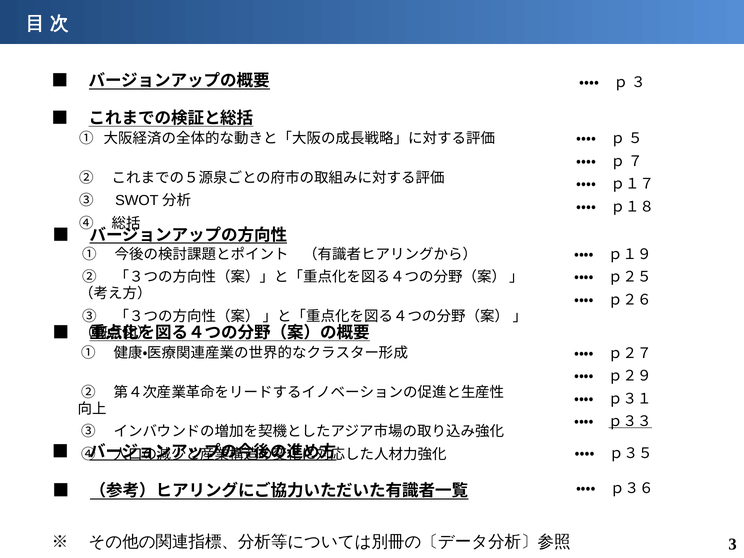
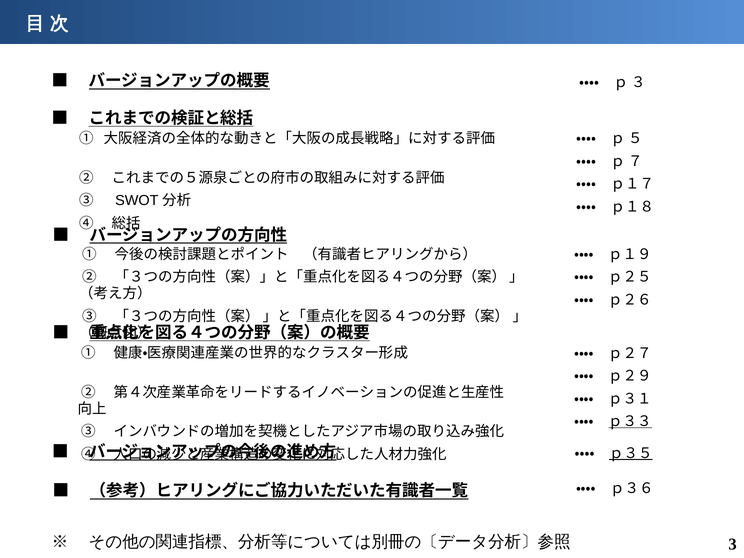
ｐ３５ underline: none -> present
